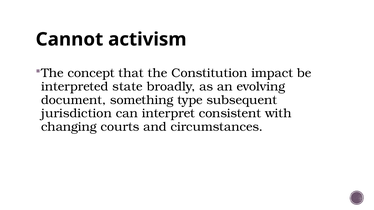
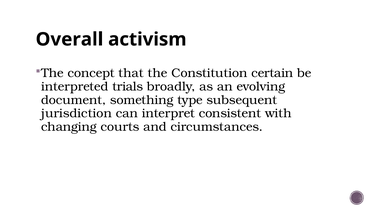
Cannot: Cannot -> Overall
impact: impact -> certain
state: state -> trials
